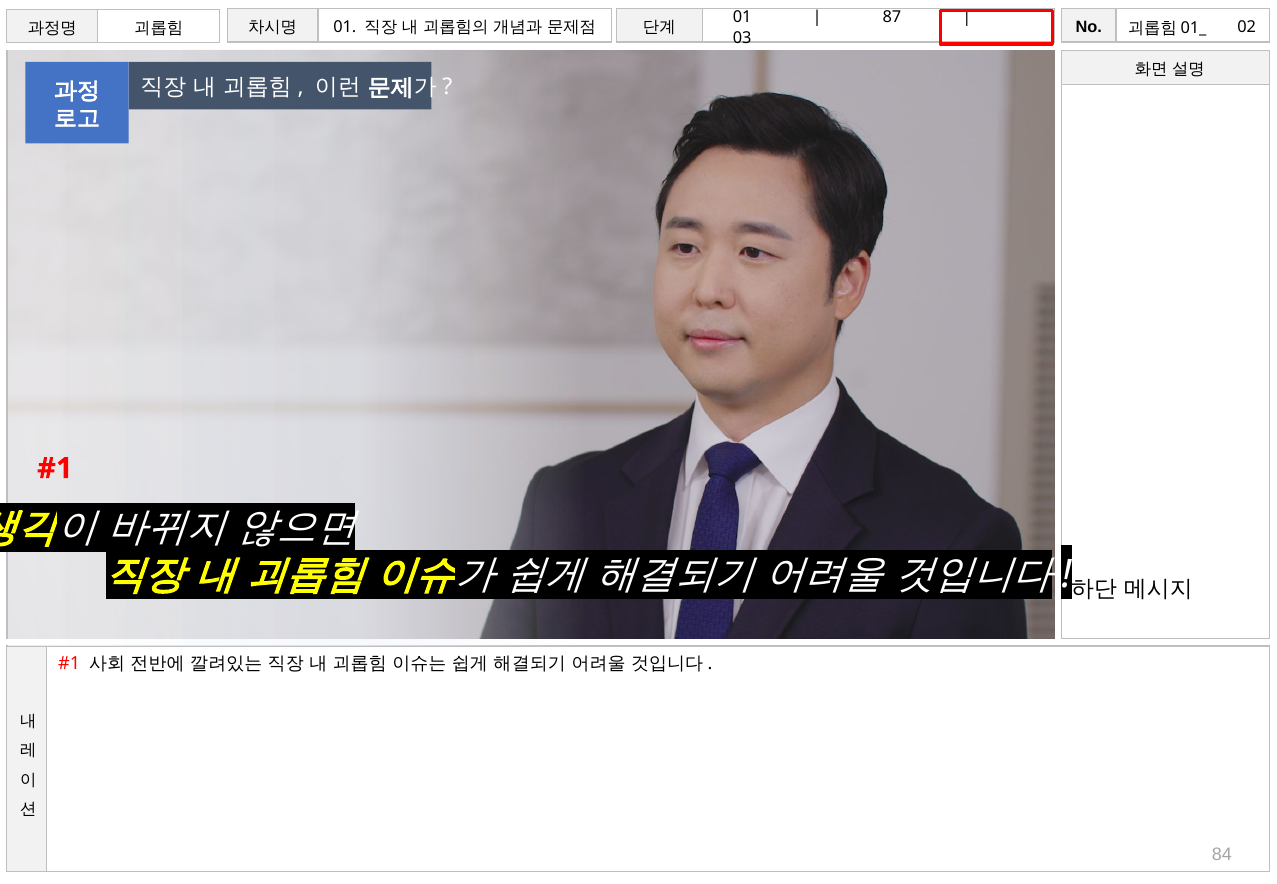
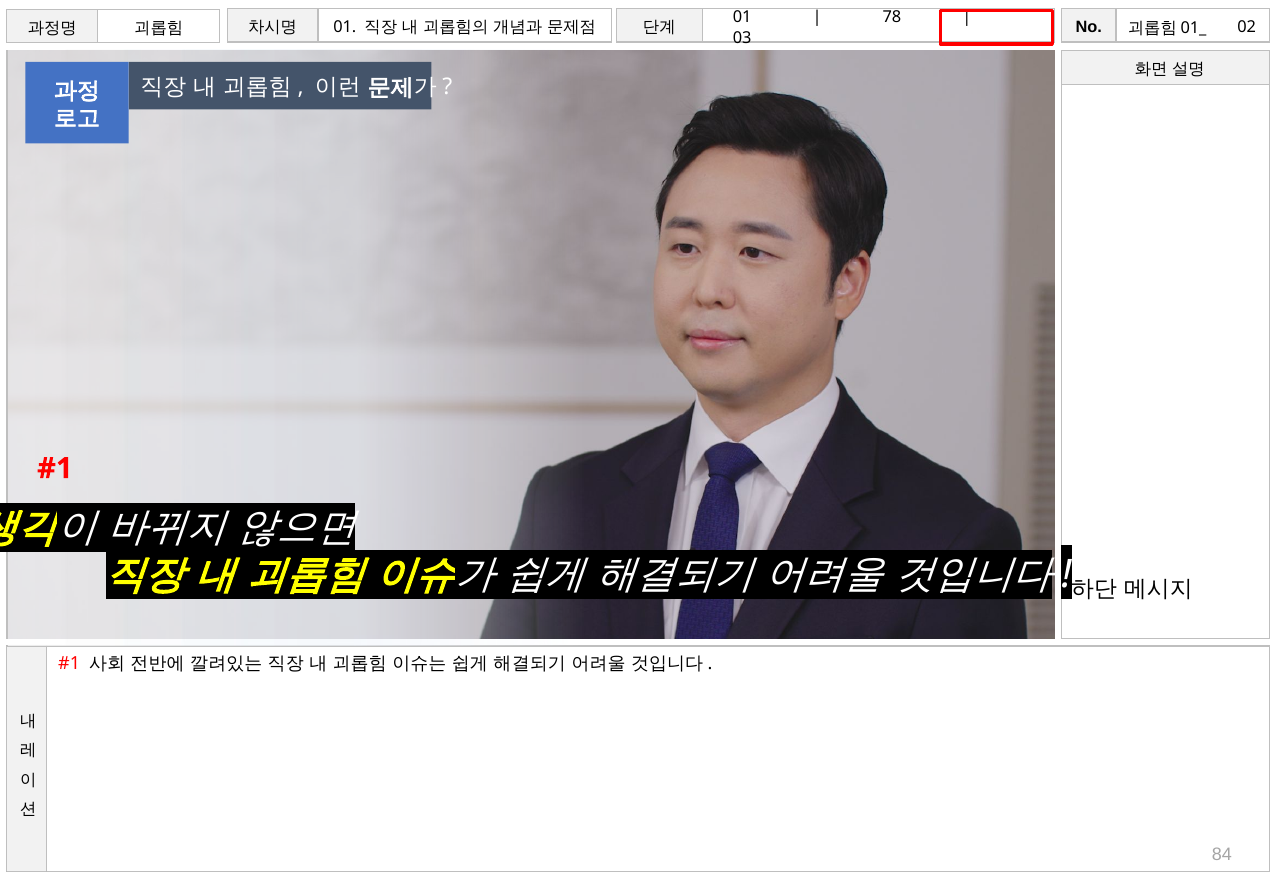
87: 87 -> 78
